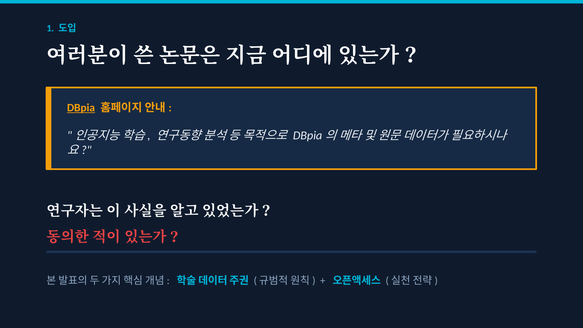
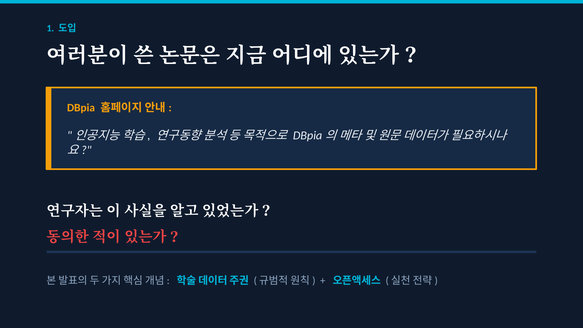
DBpia underline: present -> none
